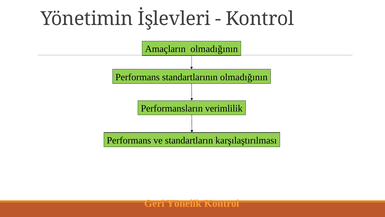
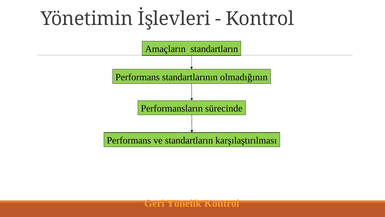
Amaçların olmadığının: olmadığının -> standartların
verimlilik: verimlilik -> sürecinde
